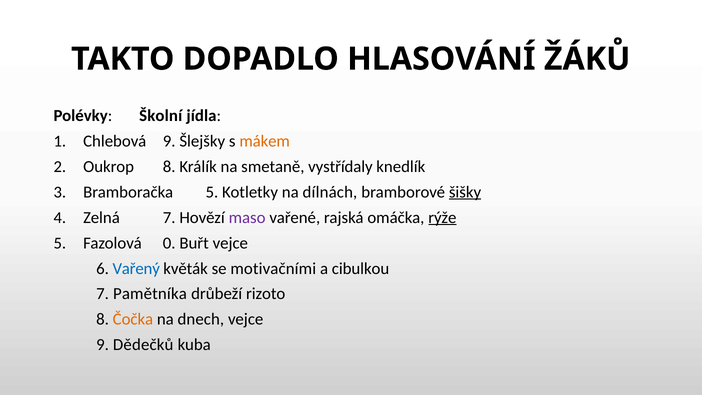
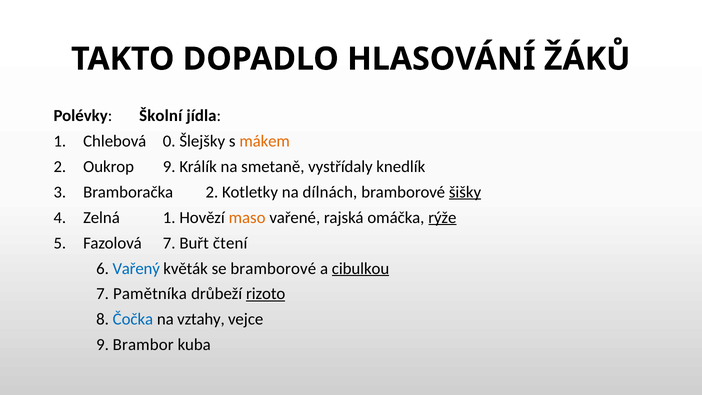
Chlebová 9: 9 -> 0
Oukrop 8: 8 -> 9
Bramboračka 5: 5 -> 2
Zelná 7: 7 -> 1
maso colour: purple -> orange
Fazolová 0: 0 -> 7
Buřt vejce: vejce -> čtení
se motivačními: motivačními -> bramborové
cibulkou underline: none -> present
rizoto underline: none -> present
Čočka colour: orange -> blue
dnech: dnech -> vztahy
Dědečků: Dědečků -> Brambor
